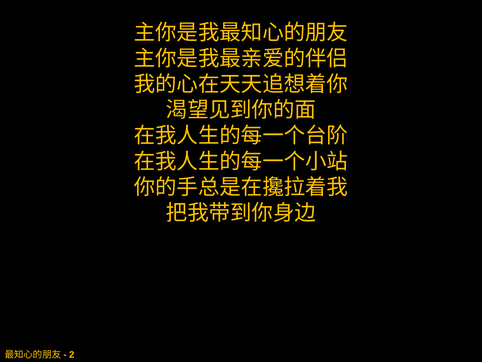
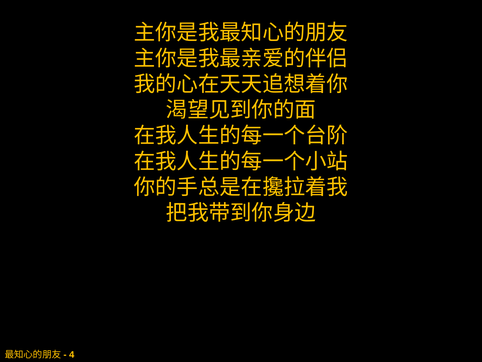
2: 2 -> 4
